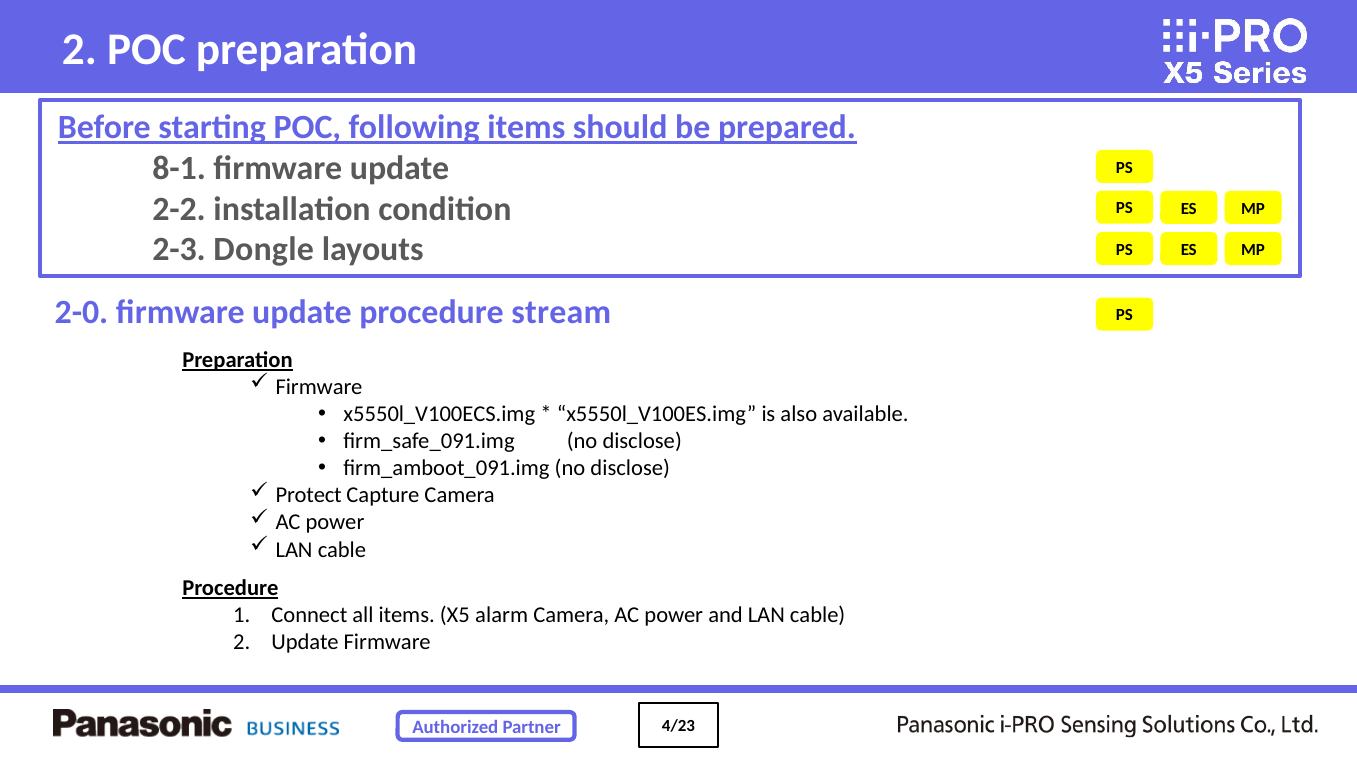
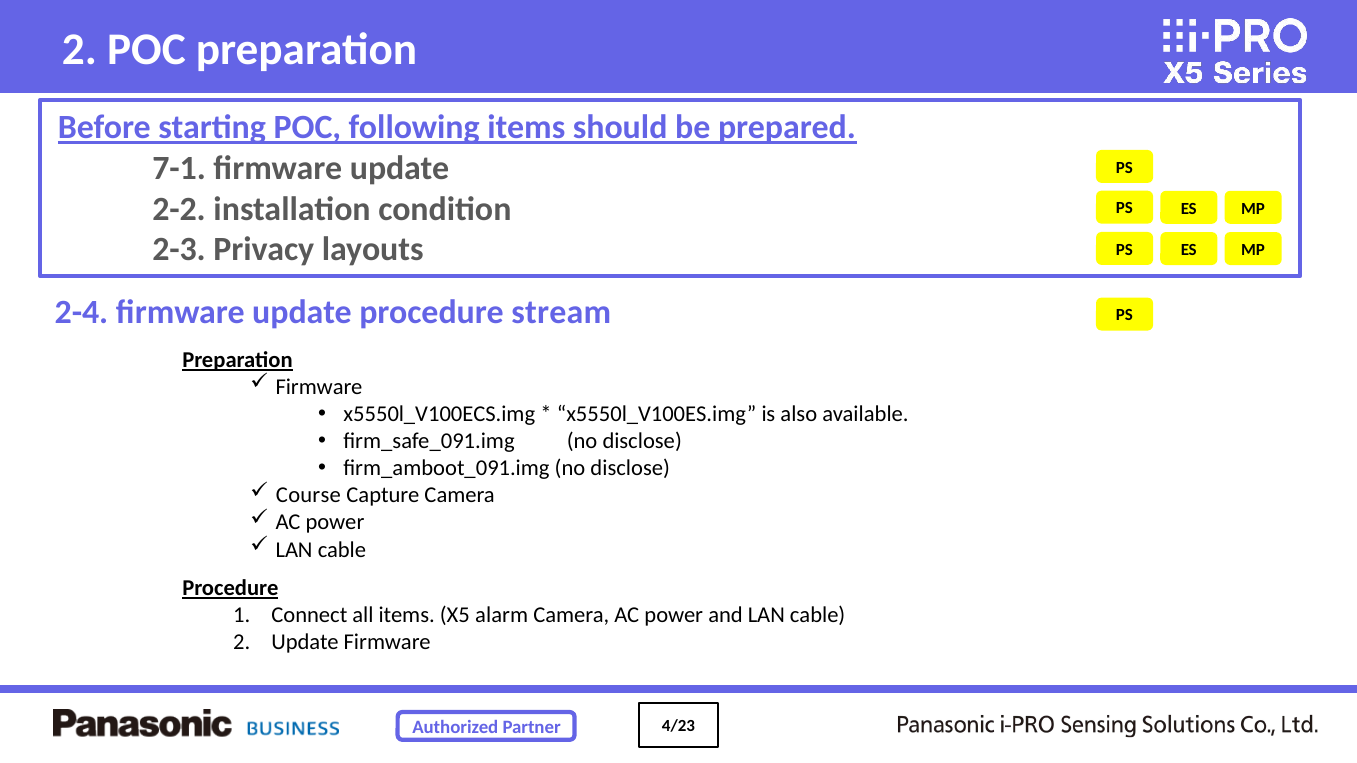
8-1: 8-1 -> 7-1
Dongle: Dongle -> Privacy
2-0: 2-0 -> 2-4
Protect: Protect -> Course
